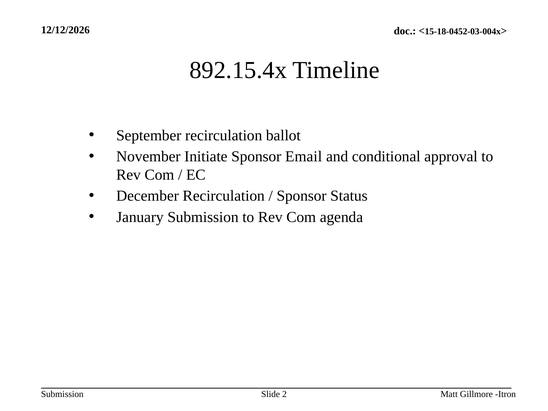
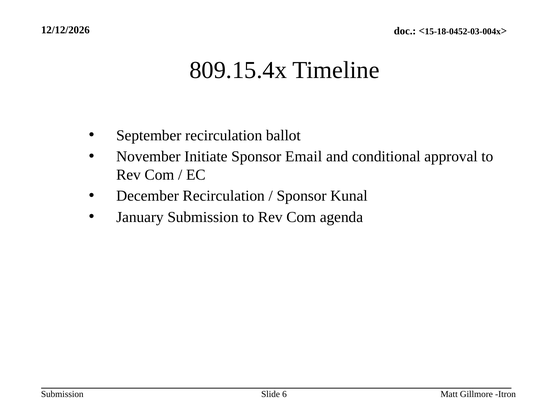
892.15.4x: 892.15.4x -> 809.15.4x
Status: Status -> Kunal
2: 2 -> 6
